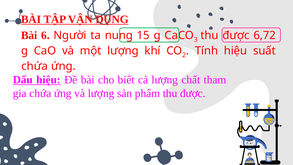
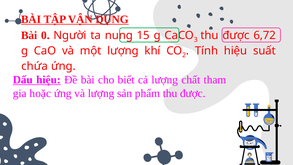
6: 6 -> 0
gia chứa: chứa -> hoặc
